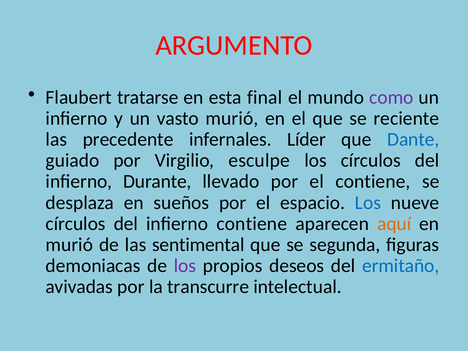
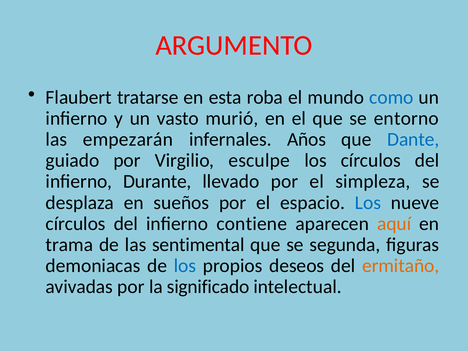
final: final -> roba
como colour: purple -> blue
reciente: reciente -> entorno
precedente: precedente -> empezarán
Líder: Líder -> Años
el contiene: contiene -> simpleza
murió at (69, 245): murió -> trama
los at (185, 266) colour: purple -> blue
ermitaño colour: blue -> orange
transcurre: transcurre -> significado
